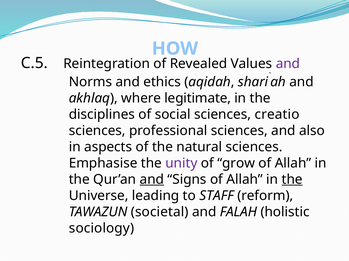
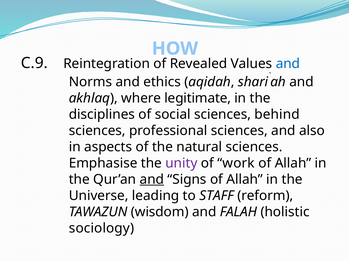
C.5: C.5 -> C.9
and at (288, 64) colour: purple -> blue
creatio: creatio -> behind
grow: grow -> work
the at (292, 180) underline: present -> none
societal: societal -> wisdom
